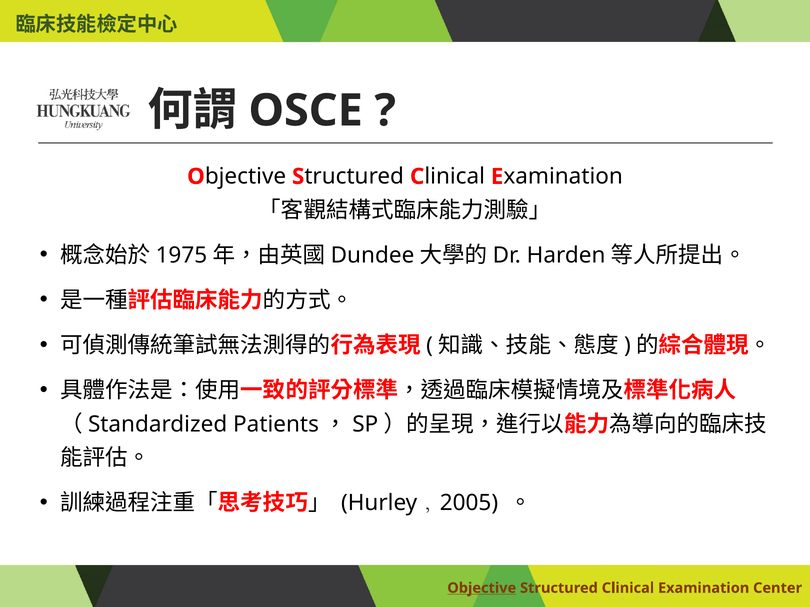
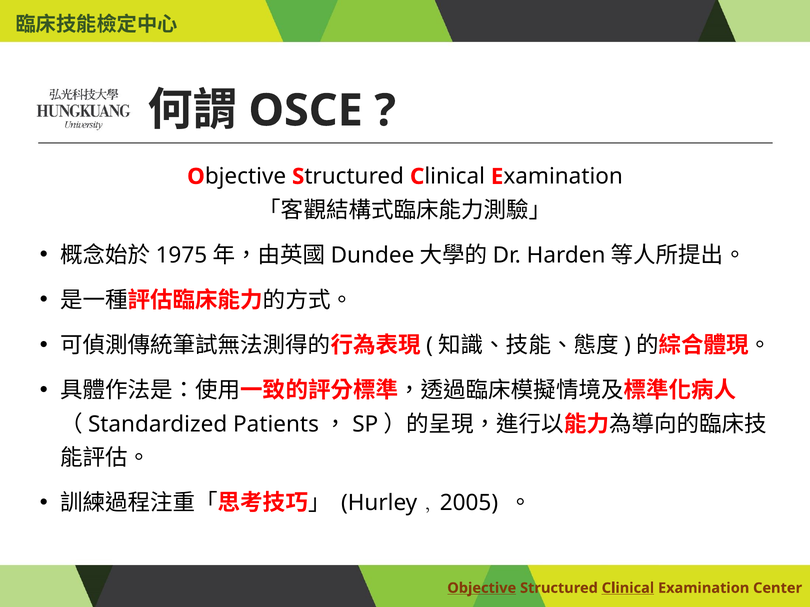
Clinical underline: none -> present
